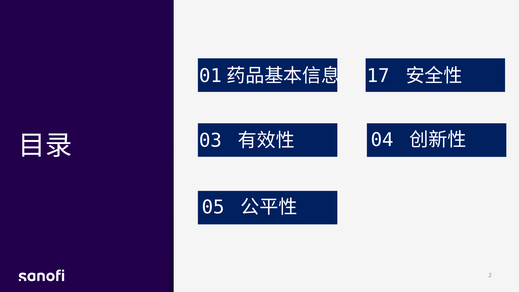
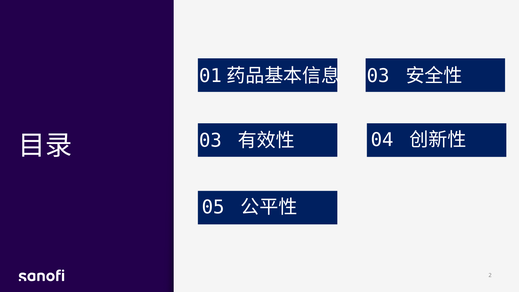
17 at (378, 76): 17 -> 03
